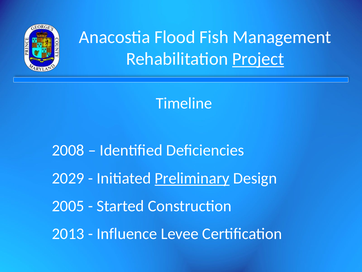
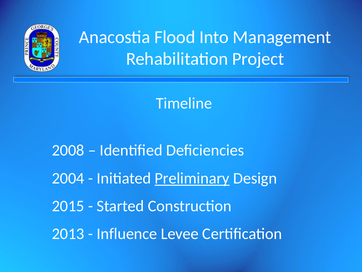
Fish: Fish -> Into
Project underline: present -> none
2029: 2029 -> 2004
2005: 2005 -> 2015
